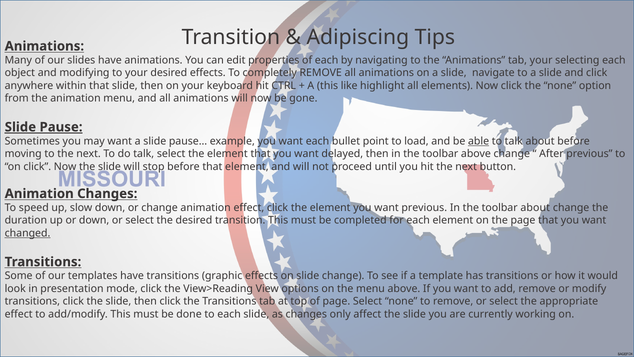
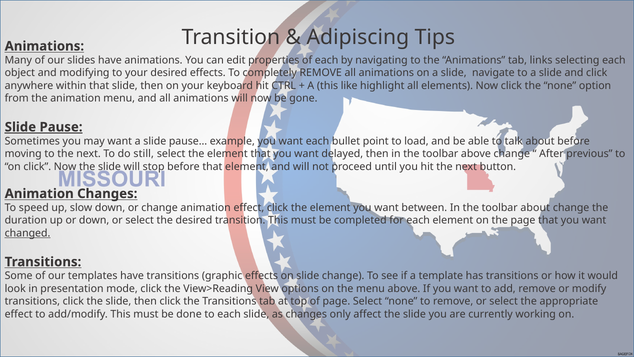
tab your: your -> links
able underline: present -> none
do talk: talk -> still
want previous: previous -> between
